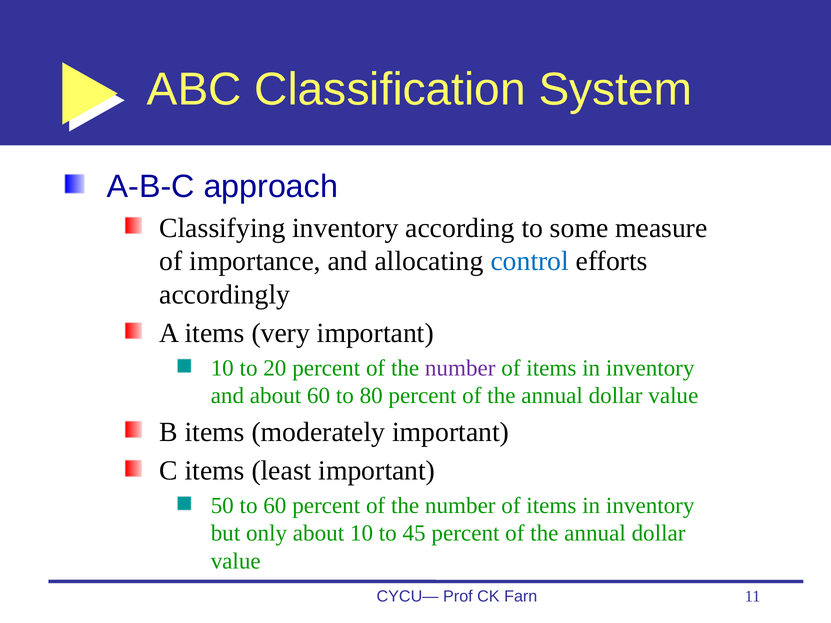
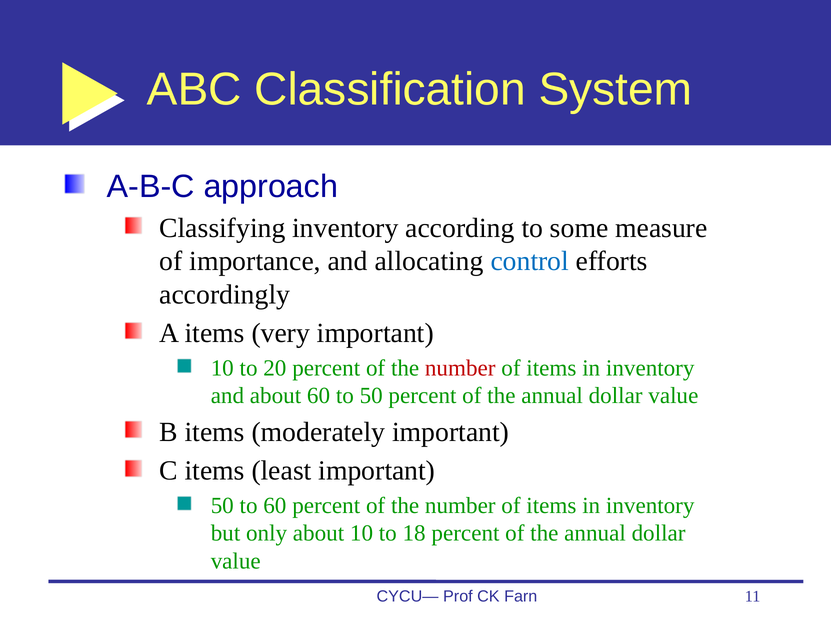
number at (460, 368) colour: purple -> red
to 80: 80 -> 50
45: 45 -> 18
